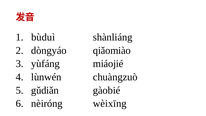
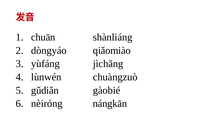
bùduì: bùduì -> chuān
miáojié: miáojié -> jìchăng
wèixīng: wèixīng -> nángkān
